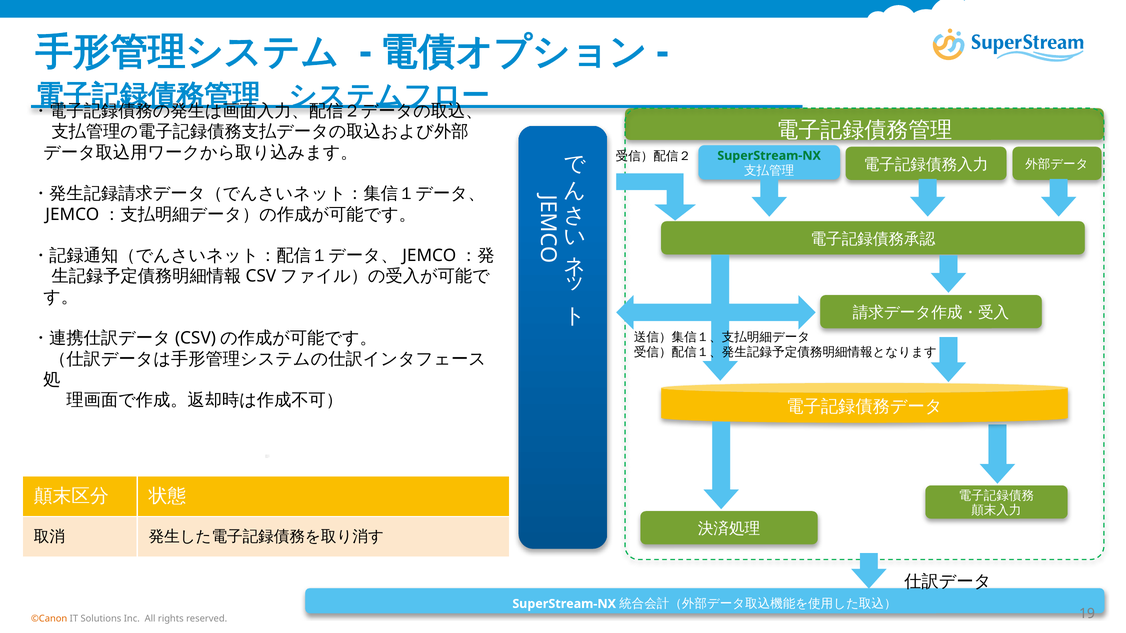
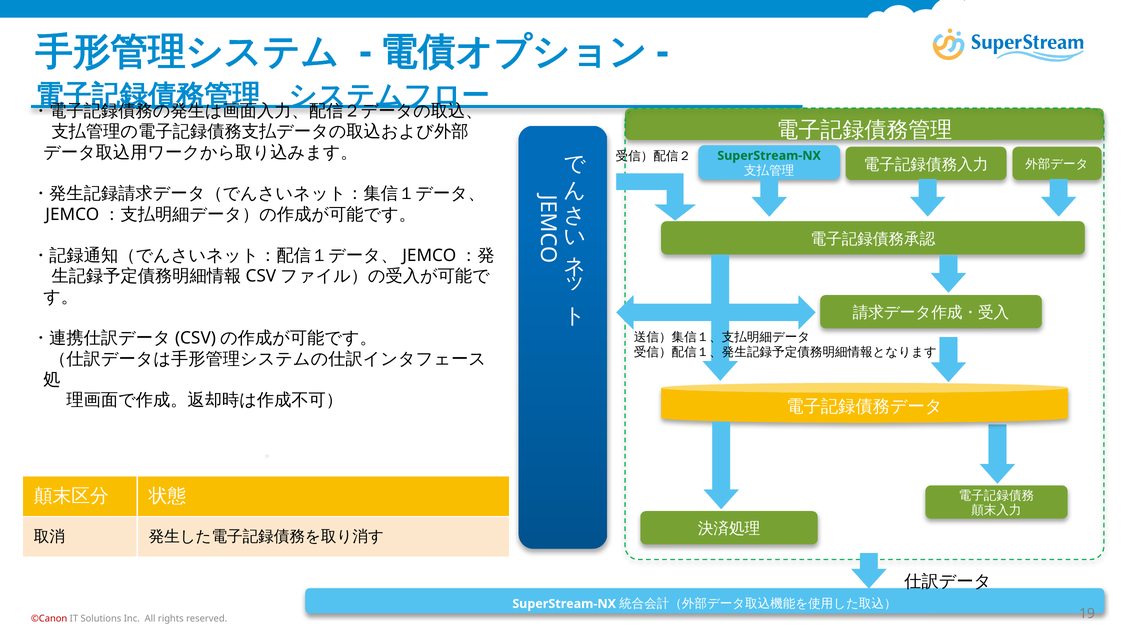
©Canon colour: orange -> red
